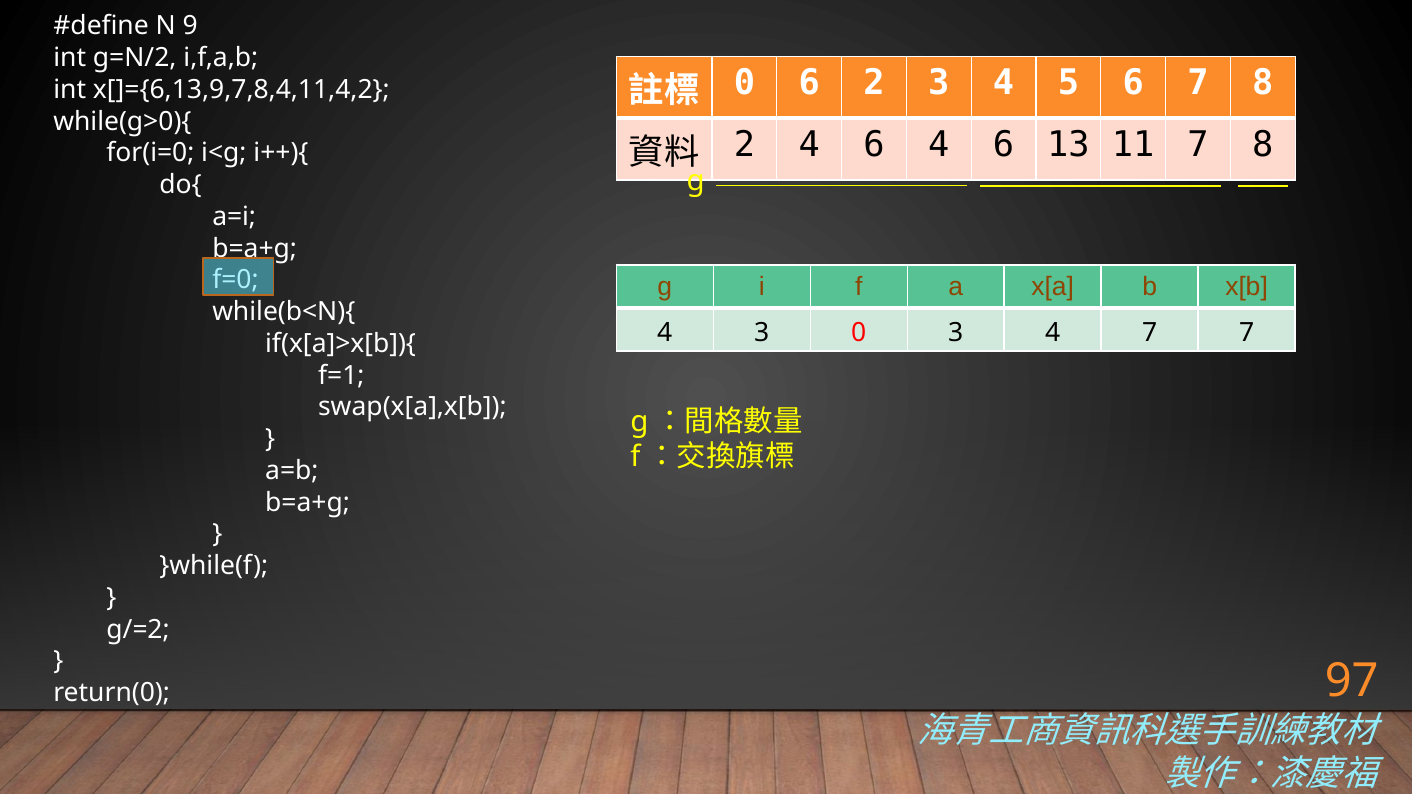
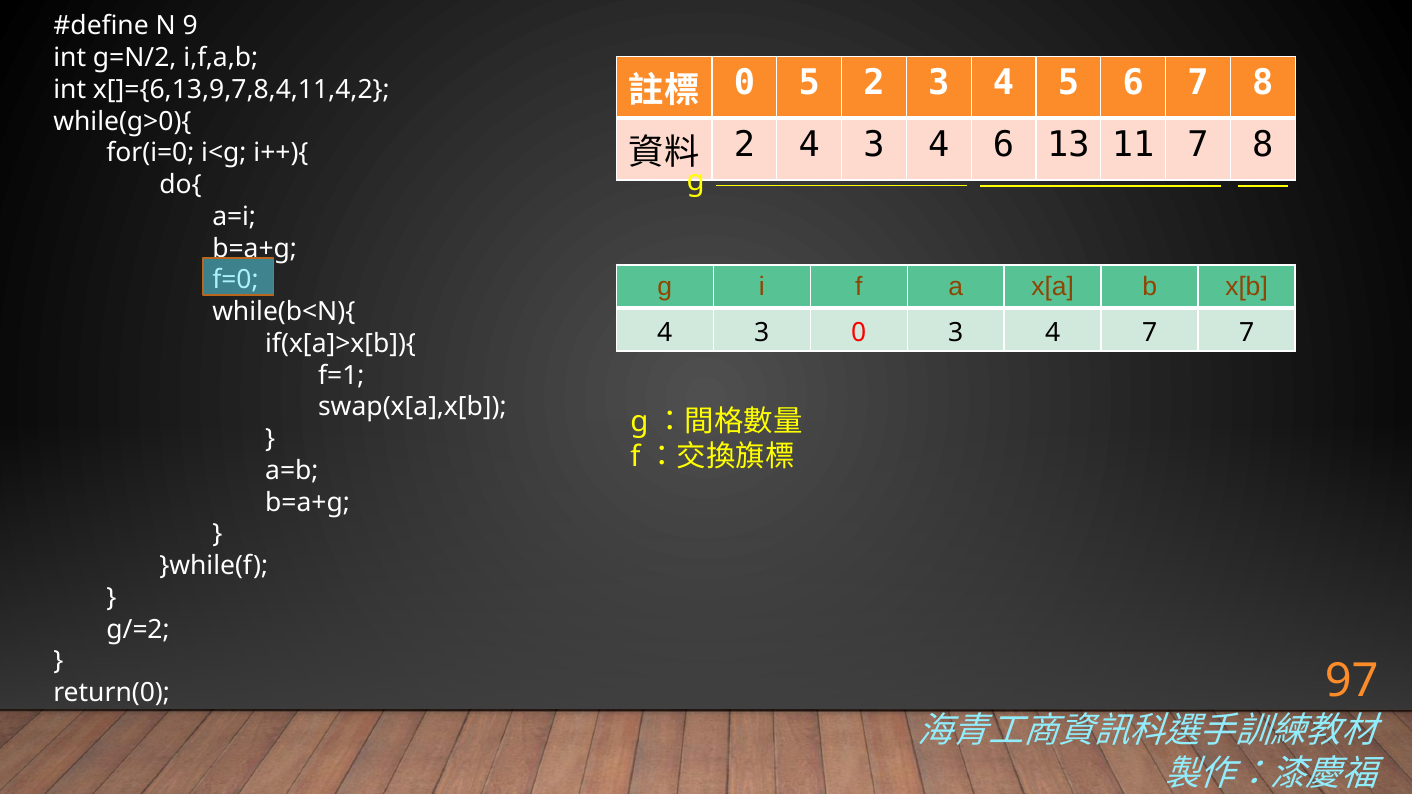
0 6: 6 -> 5
2 4 6: 6 -> 3
